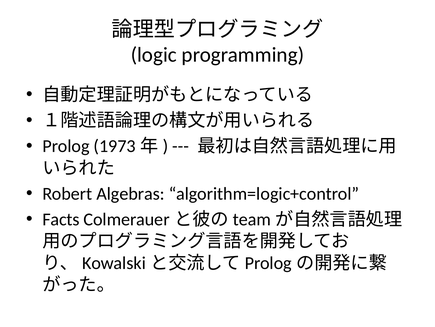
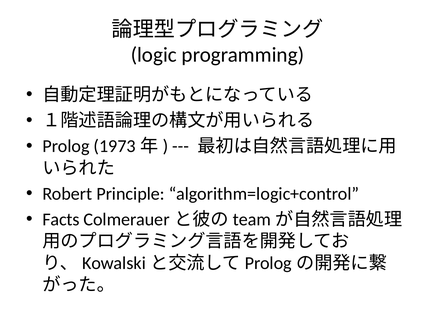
Algebras: Algebras -> Principle
